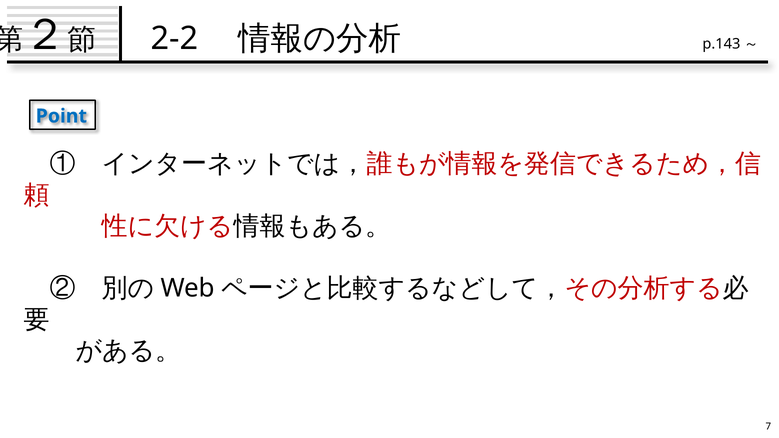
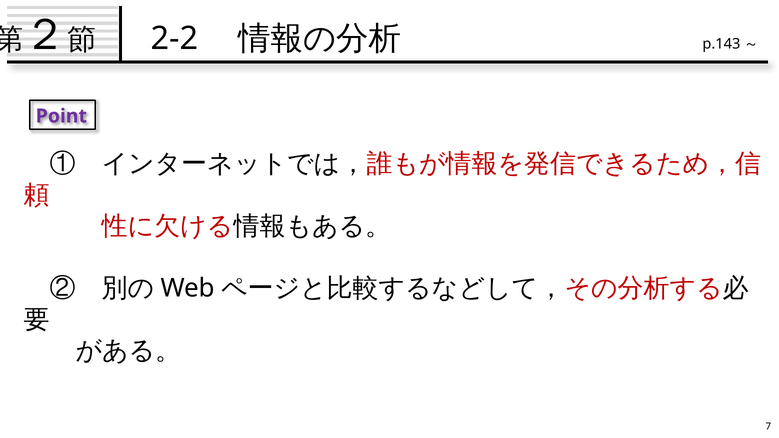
Point colour: blue -> purple
